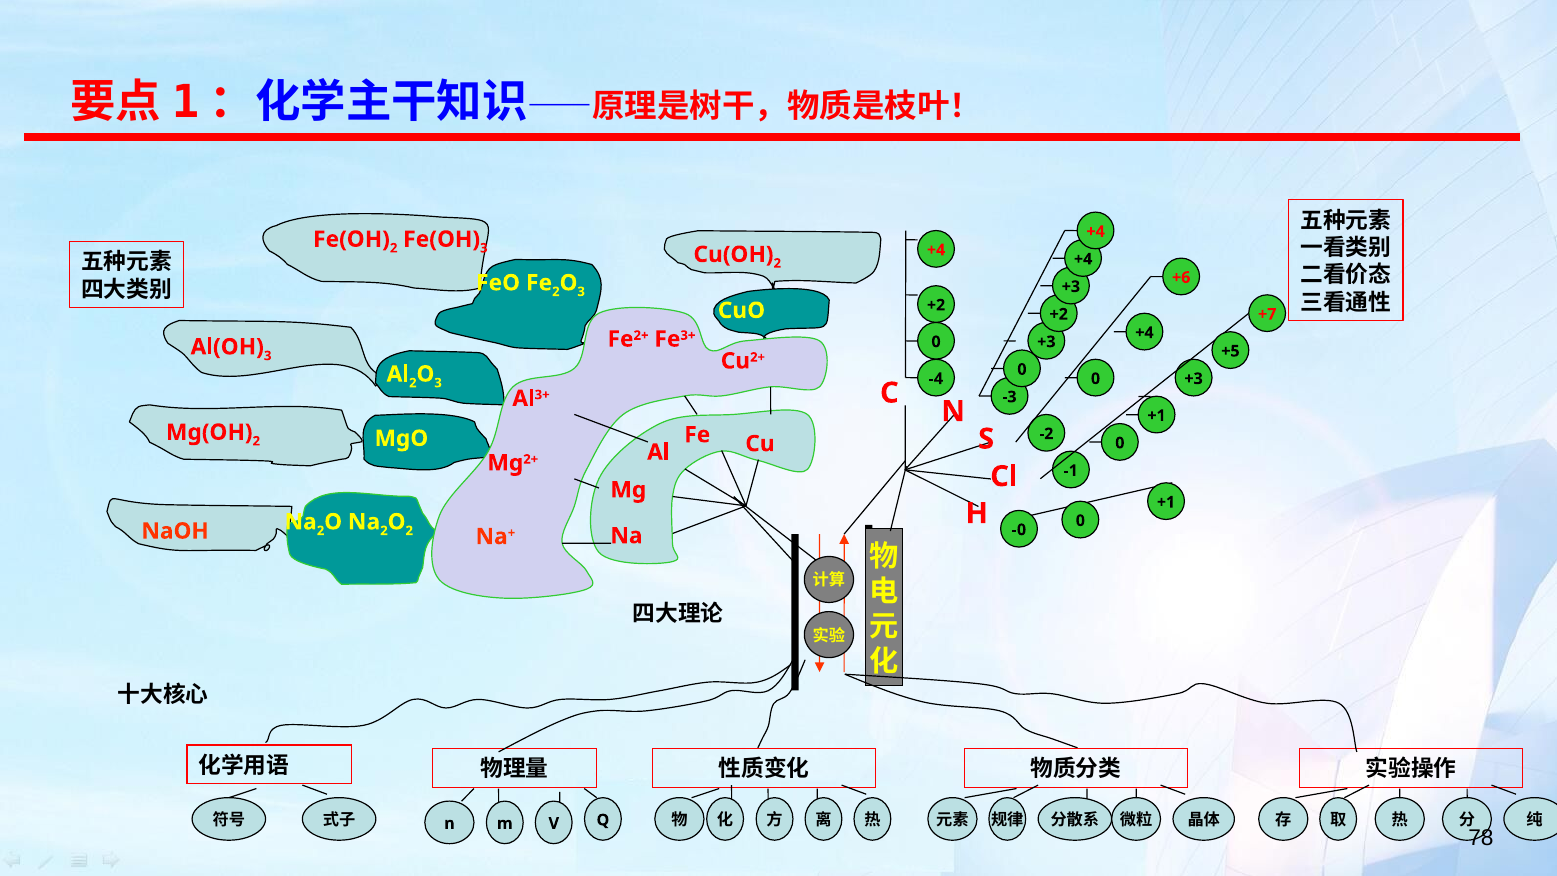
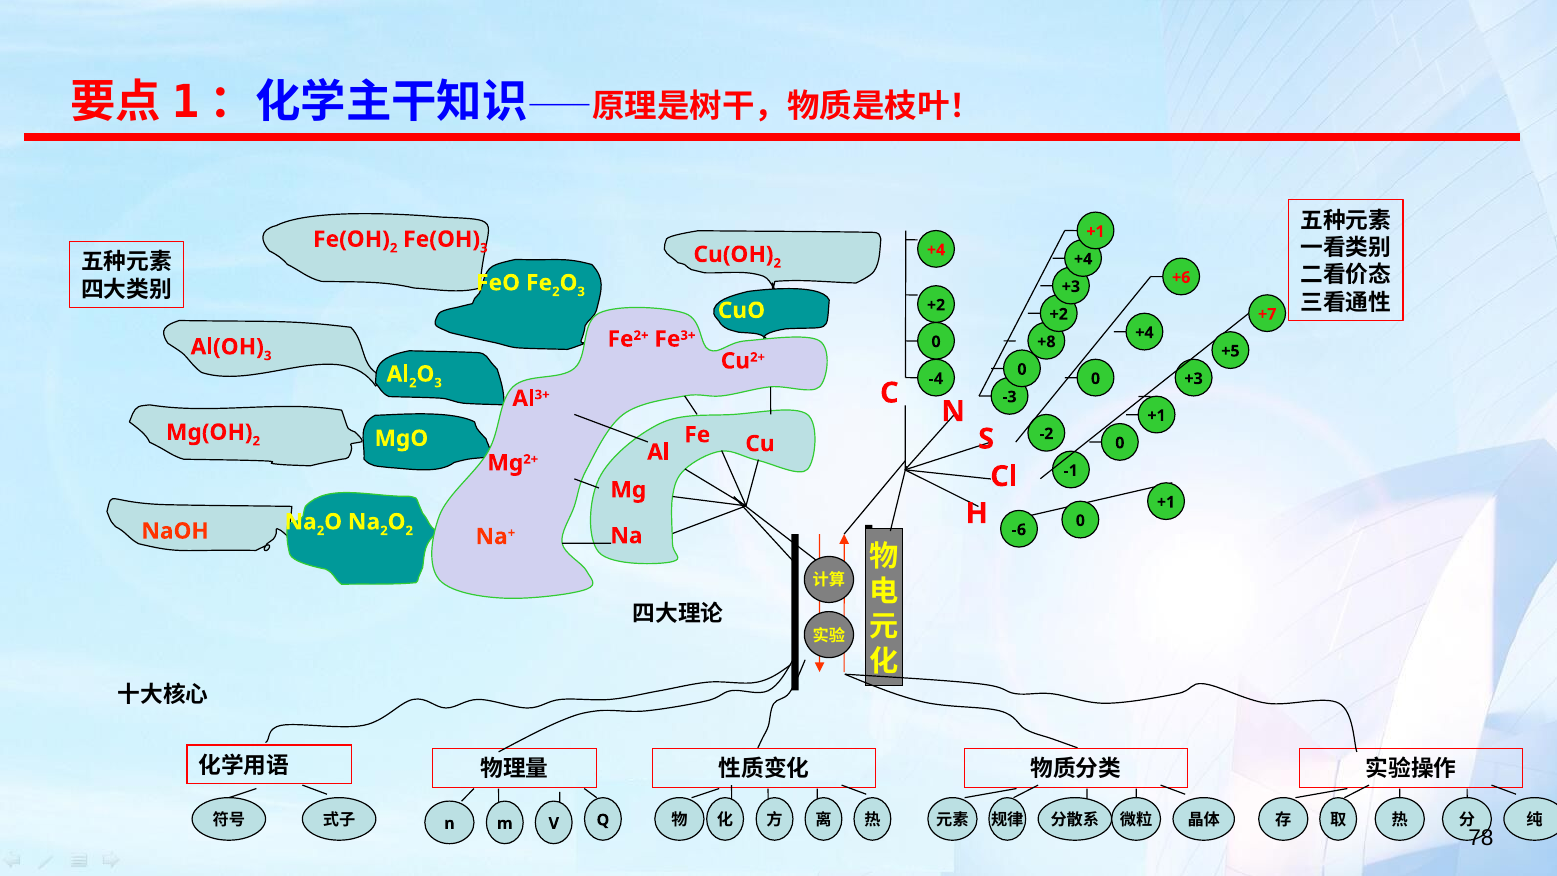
+4 at (1096, 231): +4 -> +1
+3 at (1046, 342): +3 -> +8
-0: -0 -> -6
